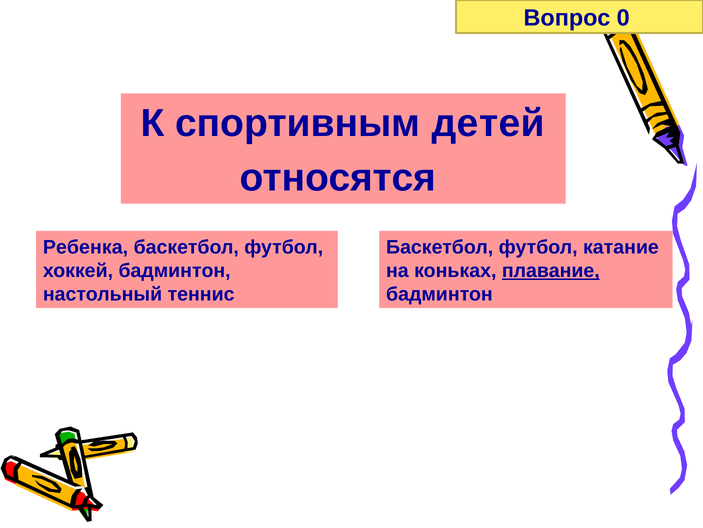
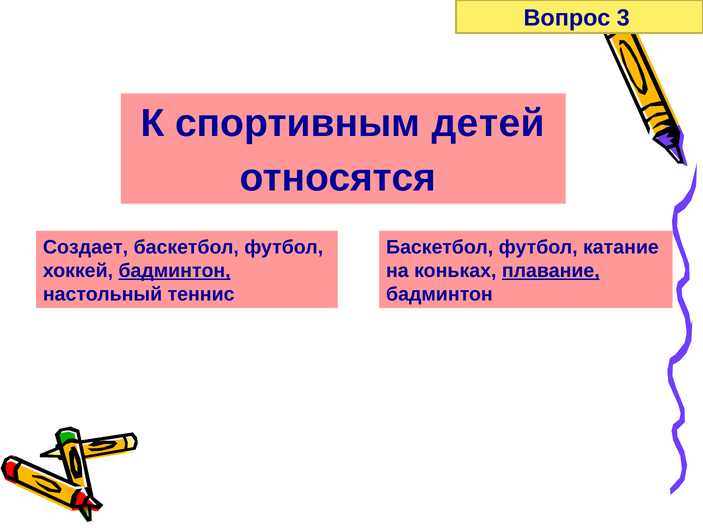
0: 0 -> 3
Ребенка: Ребенка -> Создает
бадминтон at (175, 270) underline: none -> present
